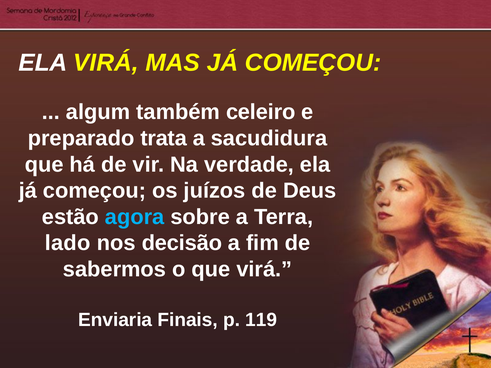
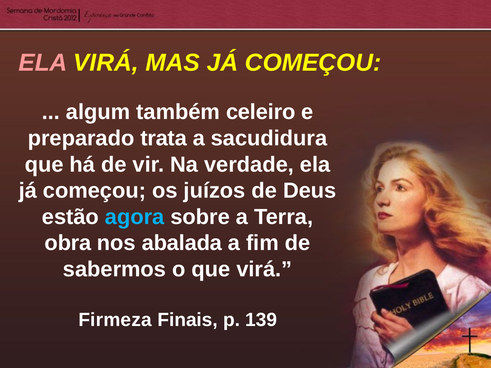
ELA at (43, 63) colour: white -> pink
lado: lado -> obra
decisão: decisão -> abalada
Enviaria: Enviaria -> Firmeza
119: 119 -> 139
